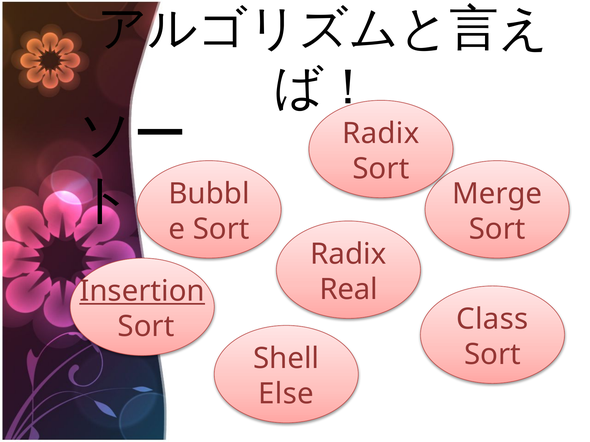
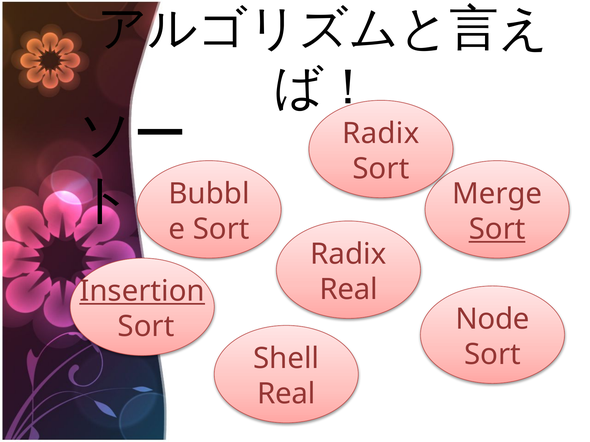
Sort at (497, 229) underline: none -> present
Class: Class -> Node
Else at (286, 394): Else -> Real
